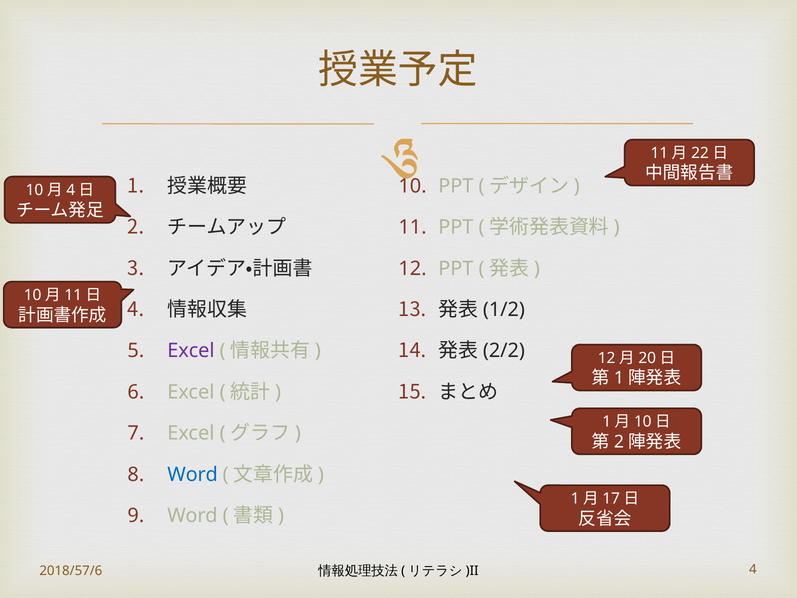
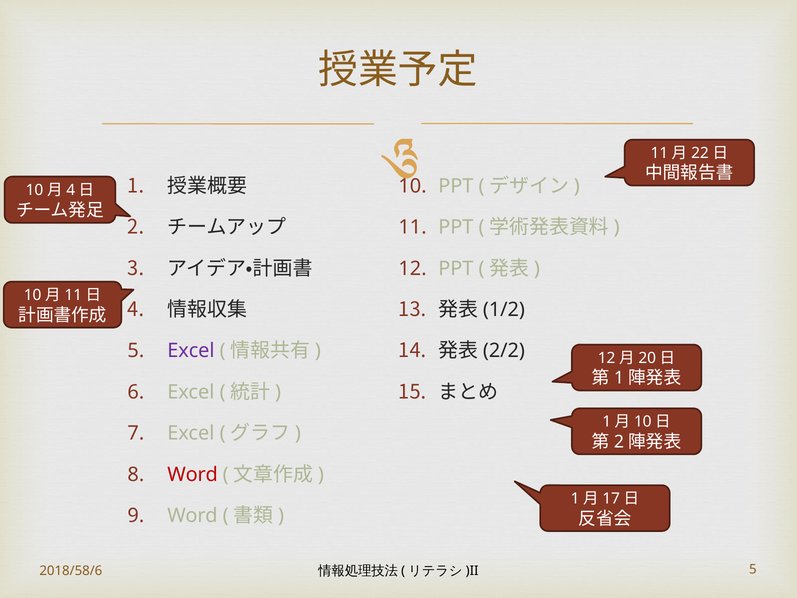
Word at (193, 474) colour: blue -> red
2018/57/6: 2018/57/6 -> 2018/58/6
4 at (753, 569): 4 -> 5
